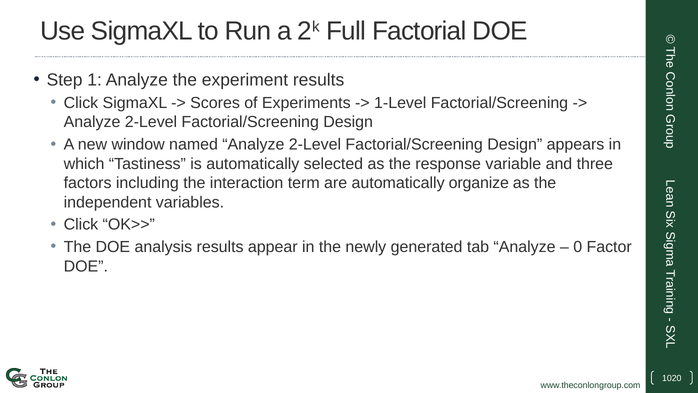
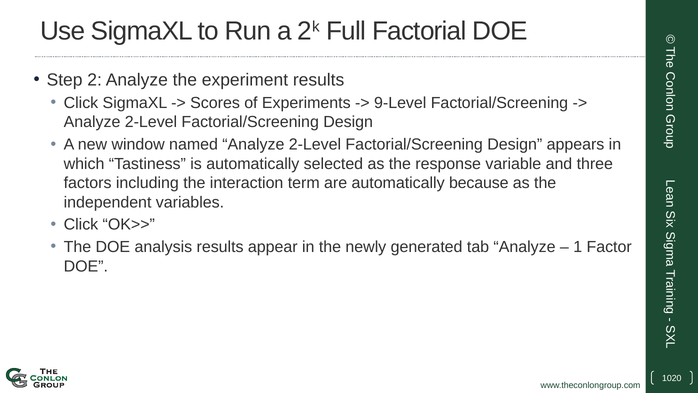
1: 1 -> 2
1-Level: 1-Level -> 9-Level
organize: organize -> because
0: 0 -> 1
